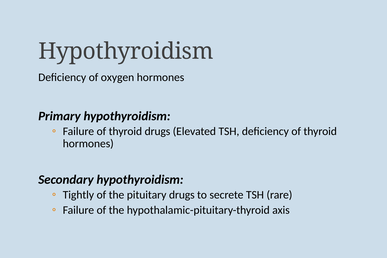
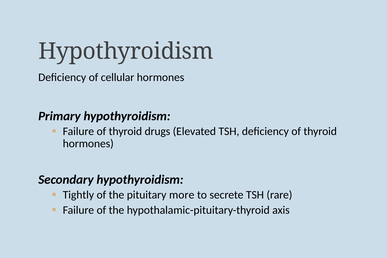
oxygen: oxygen -> cellular
pituitary drugs: drugs -> more
